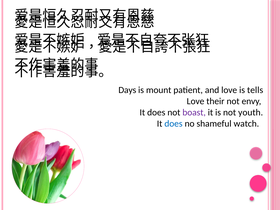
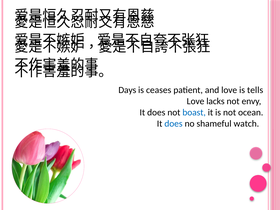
mount: mount -> ceases
their: their -> lacks
boast colour: purple -> blue
youth: youth -> ocean
